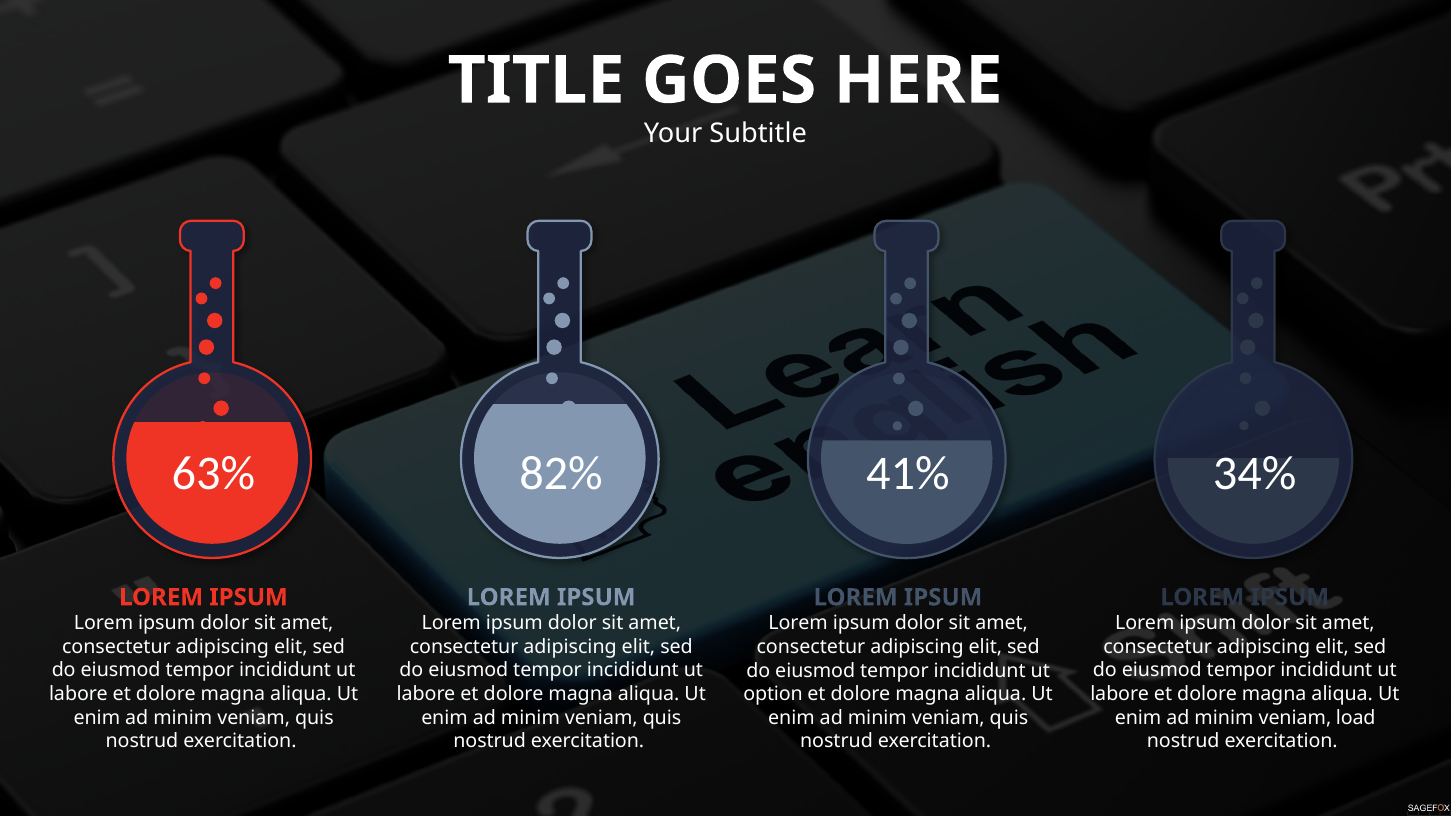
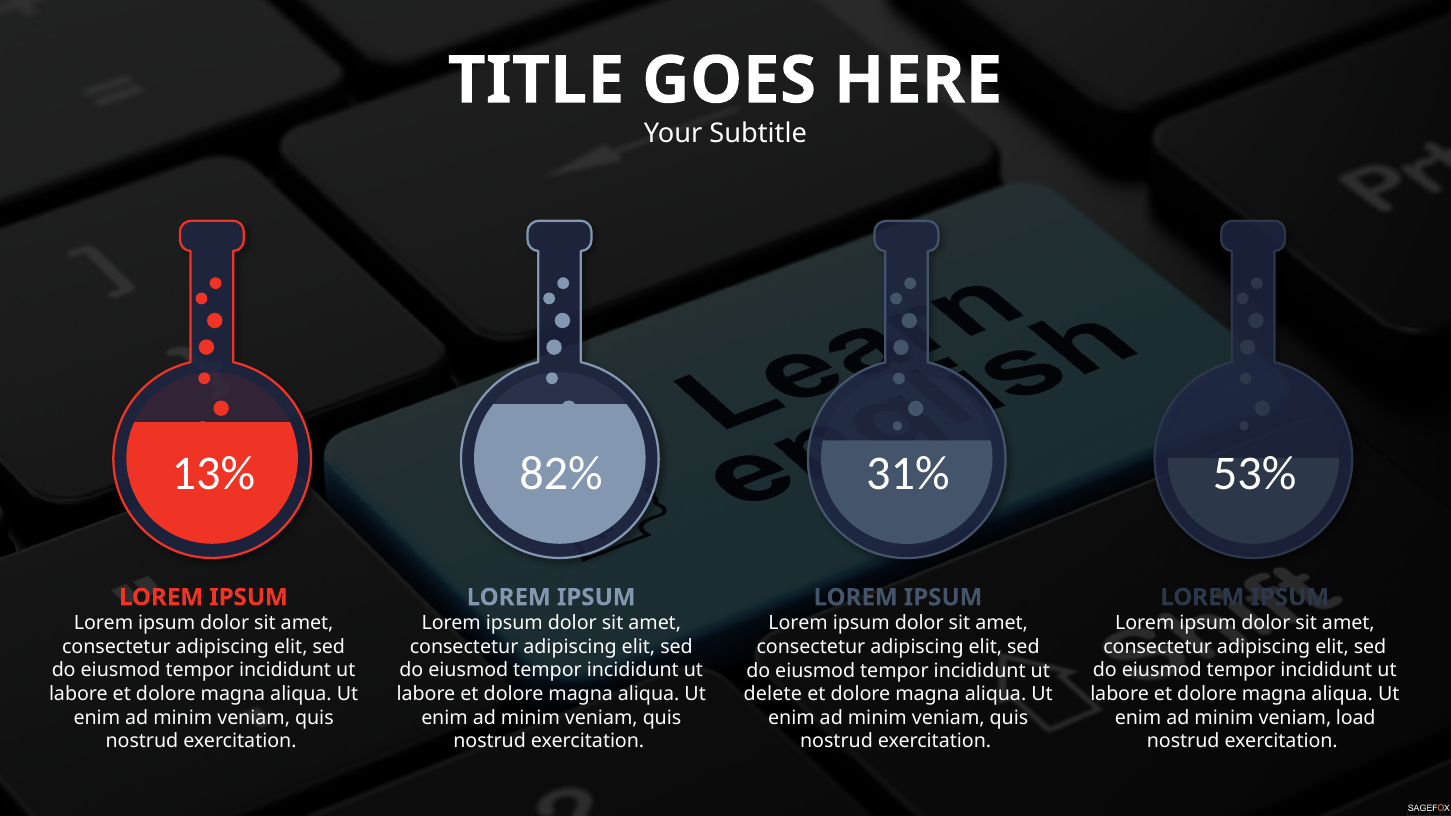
63%: 63% -> 13%
34%: 34% -> 53%
41%: 41% -> 31%
option: option -> delete
